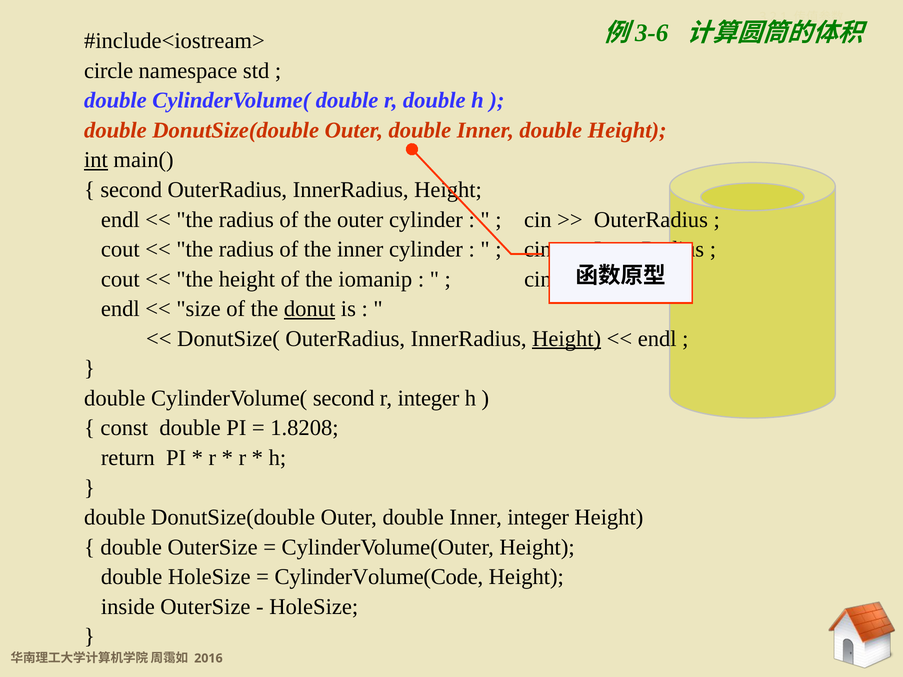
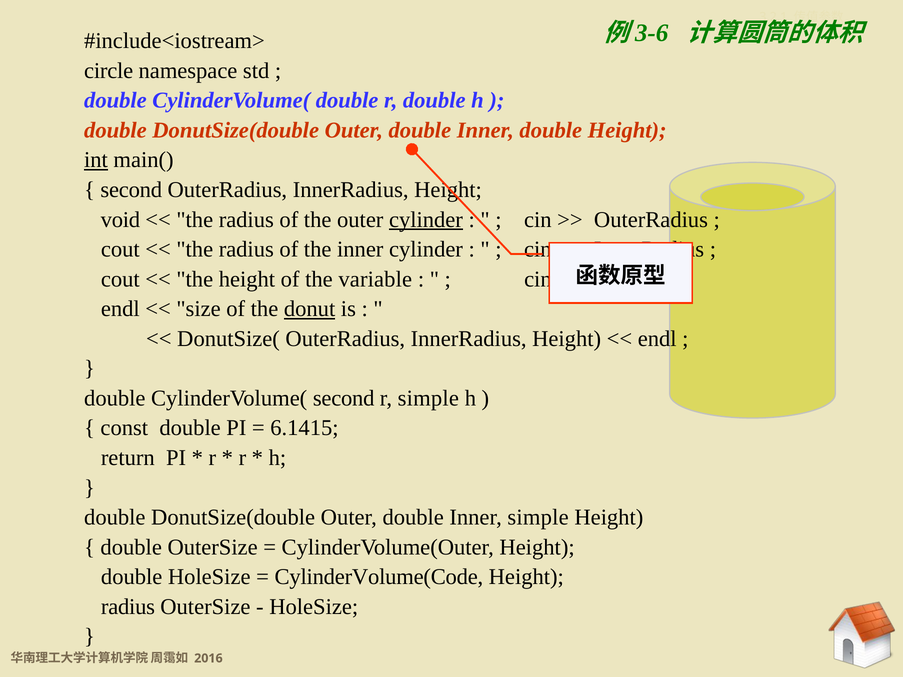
endl at (120, 220): endl -> void
cylinder at (426, 220) underline: none -> present
iomanip: iomanip -> variable
Height at (567, 339) underline: present -> none
r integer: integer -> simple
1.8208: 1.8208 -> 6.1415
Inner integer: integer -> simple
inside at (128, 607): inside -> radius
